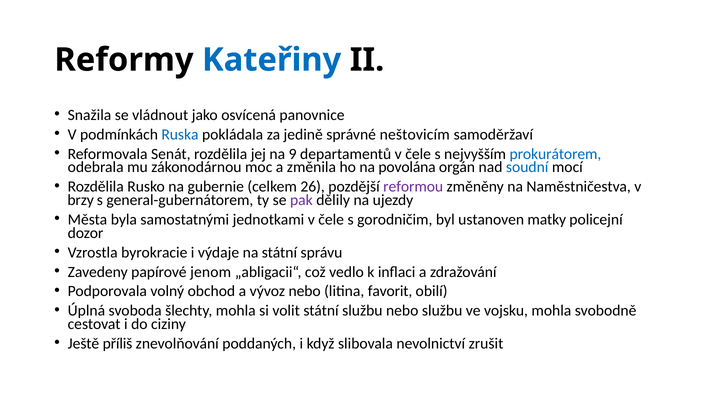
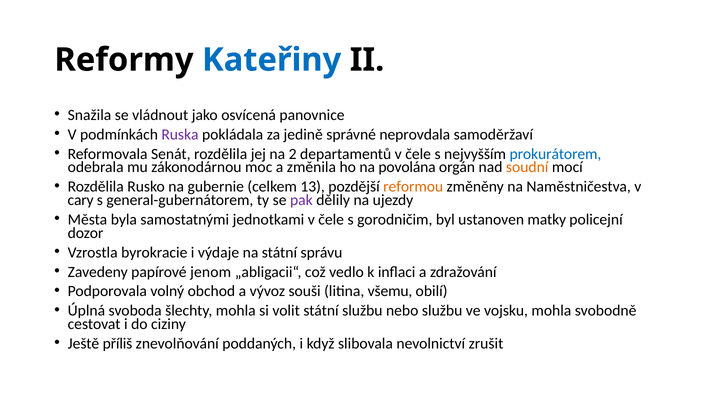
Ruska colour: blue -> purple
neštovicím: neštovicím -> neprovdala
9: 9 -> 2
soudní colour: blue -> orange
26: 26 -> 13
reformou colour: purple -> orange
brzy: brzy -> cary
vývoz nebo: nebo -> souši
favorit: favorit -> všemu
